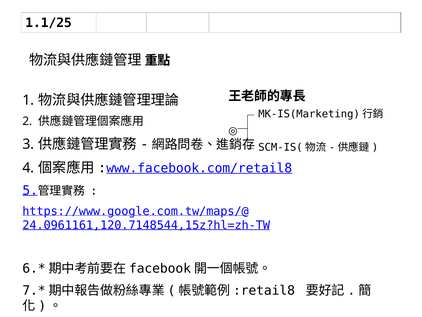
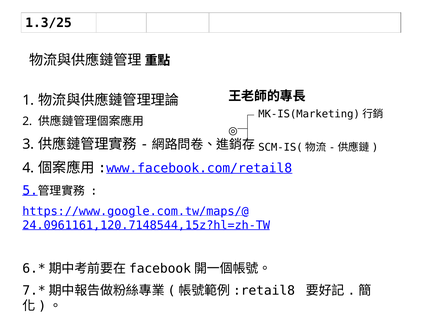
1.1/25: 1.1/25 -> 1.3/25
